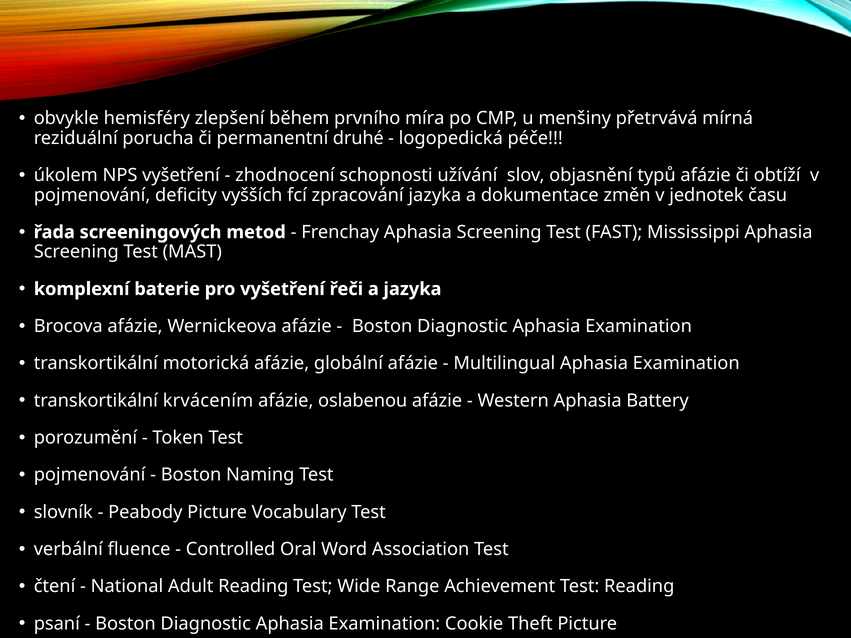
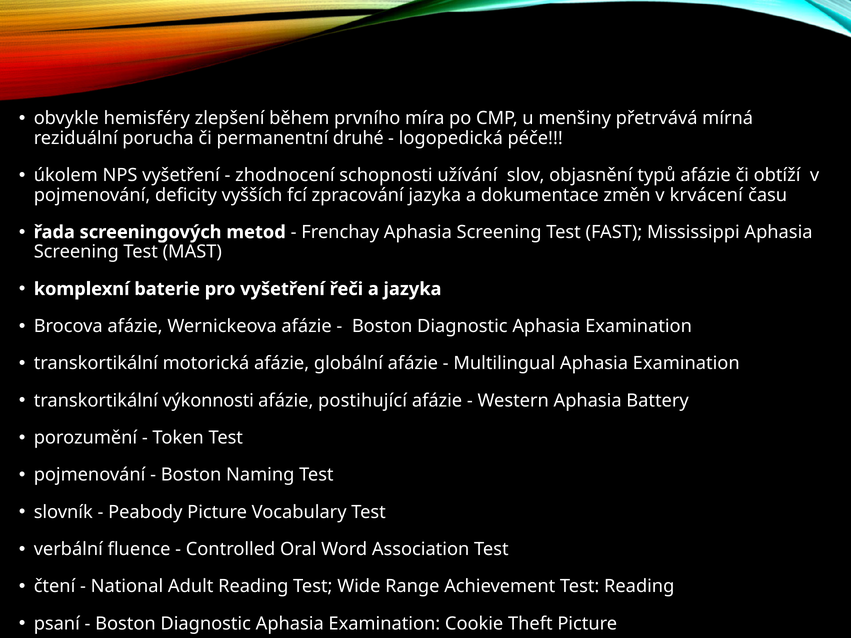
jednotek: jednotek -> krvácení
krvácením: krvácením -> výkonnosti
oslabenou: oslabenou -> postihující
